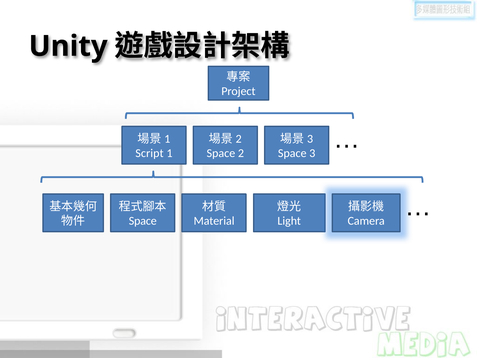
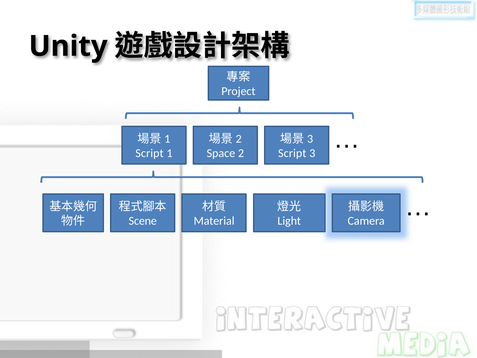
Space at (292, 153): Space -> Script
Space at (143, 221): Space -> Scene
